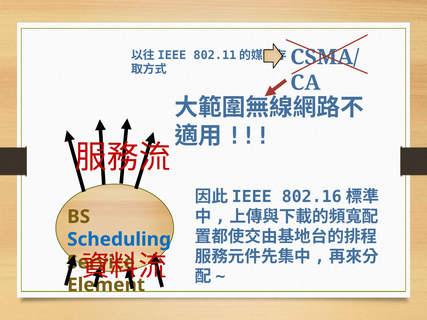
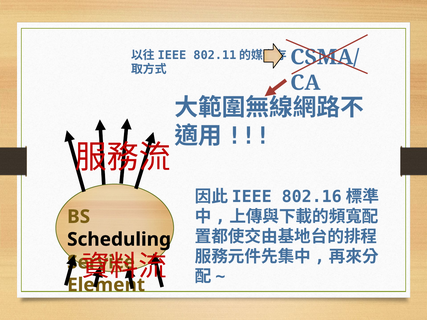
Scheduling colour: blue -> black
